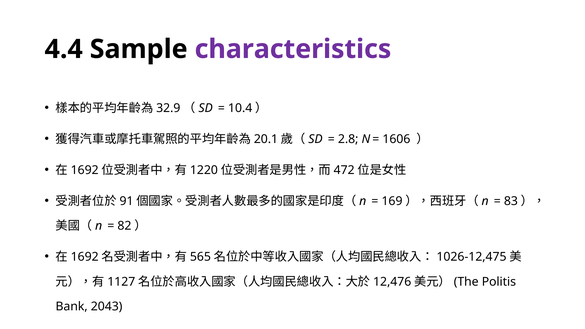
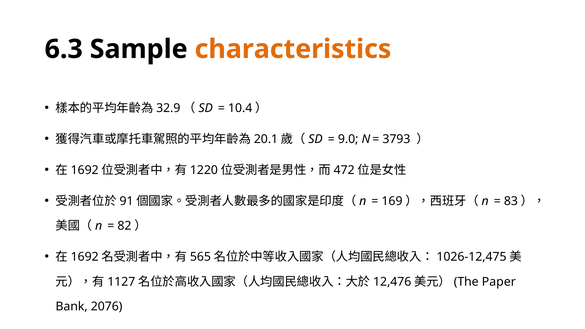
4.4: 4.4 -> 6.3
characteristics colour: purple -> orange
2.8: 2.8 -> 9.0
1606: 1606 -> 3793
Politis: Politis -> Paper
2043: 2043 -> 2076
